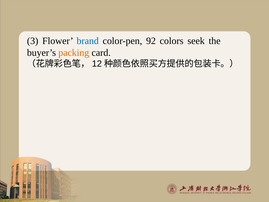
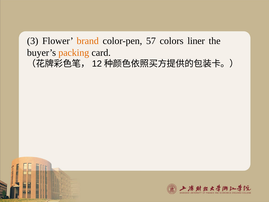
brand colour: blue -> orange
92: 92 -> 57
seek: seek -> liner
